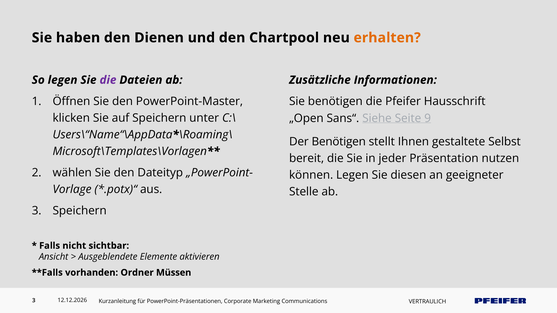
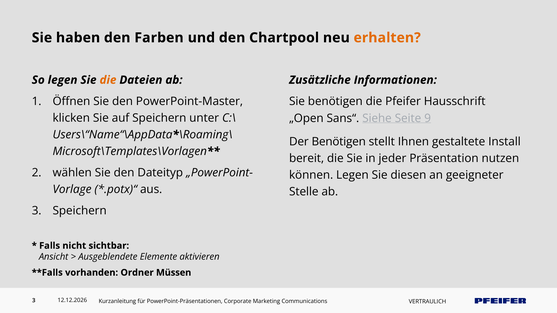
Dienen: Dienen -> Farben
die at (108, 80) colour: purple -> orange
Selbst: Selbst -> Install
